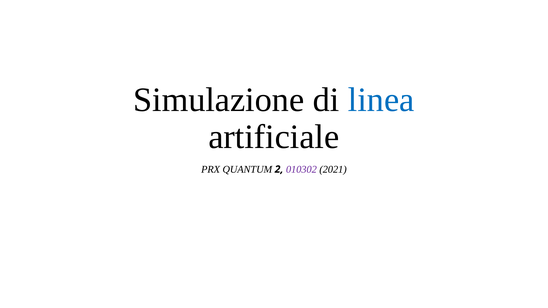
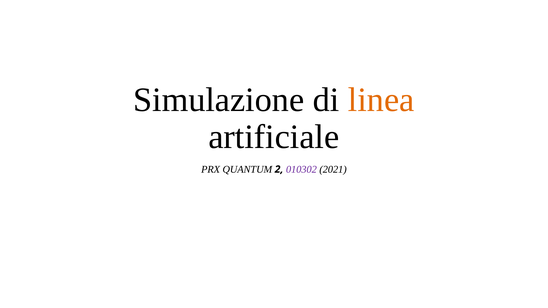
linea colour: blue -> orange
